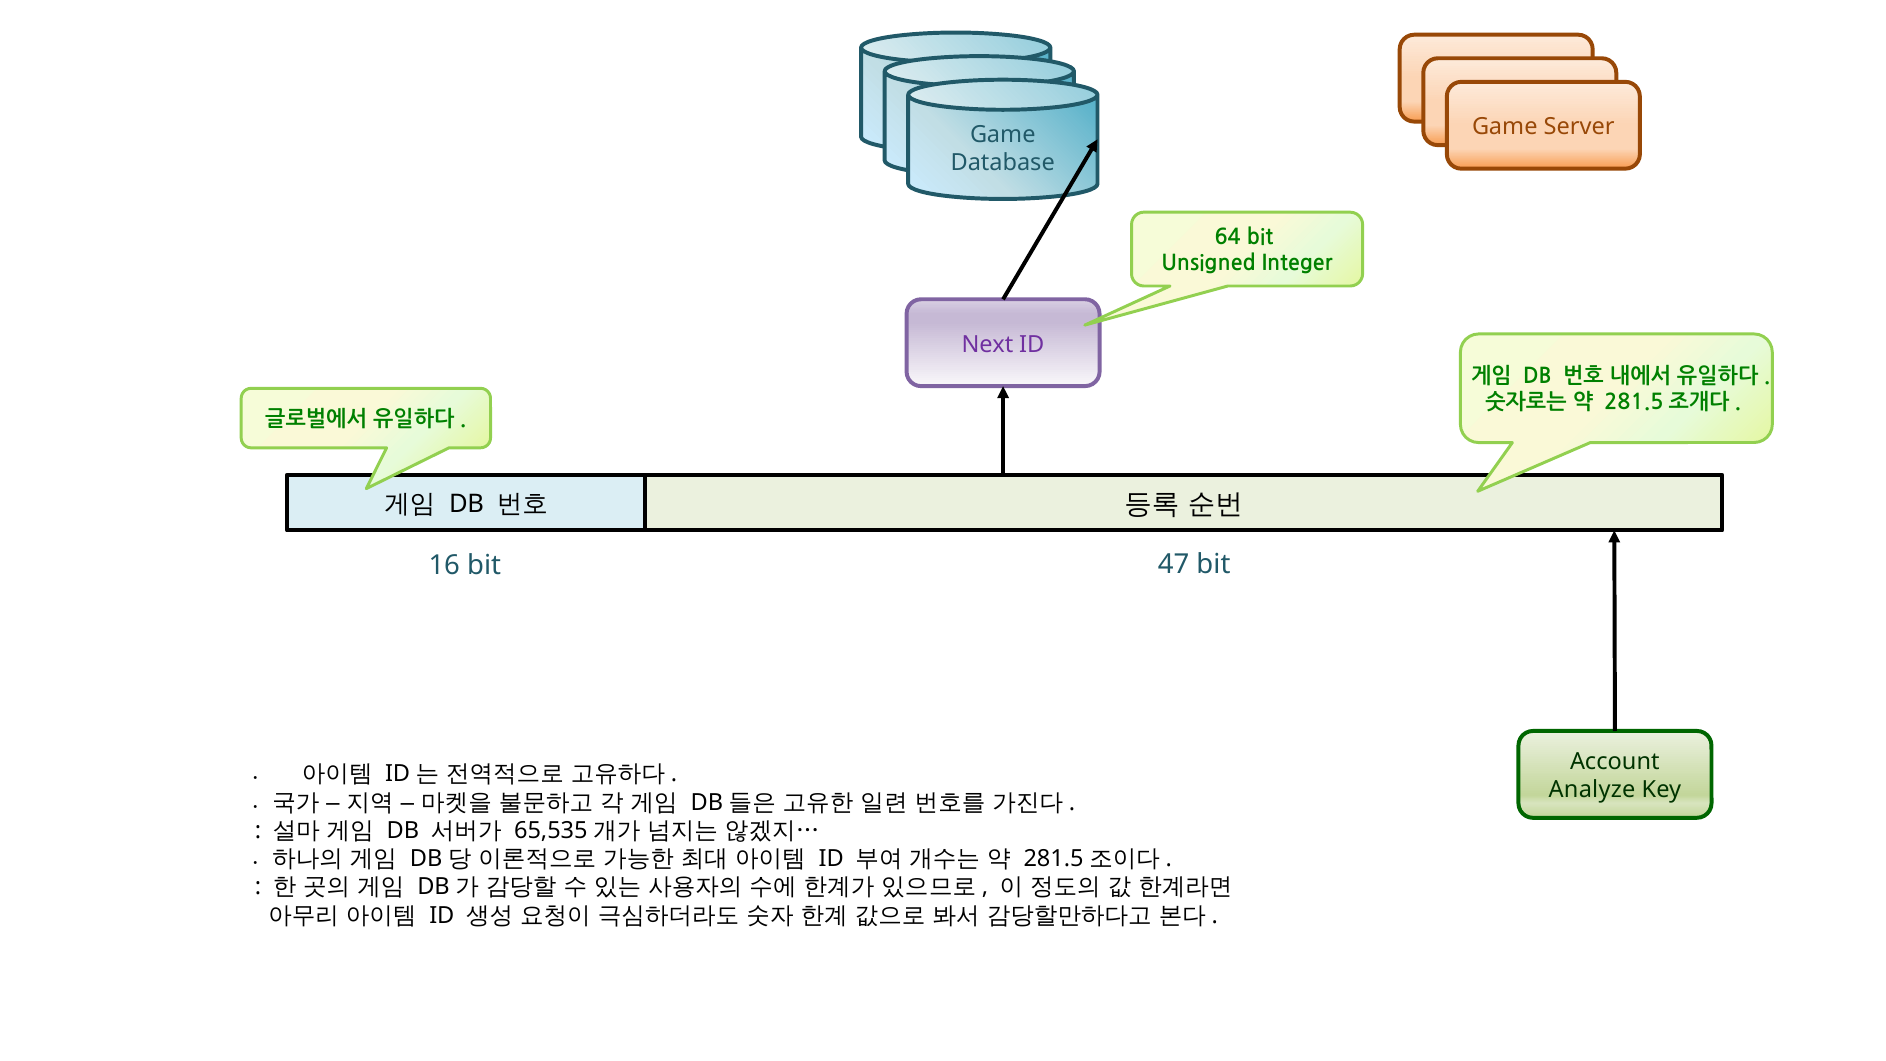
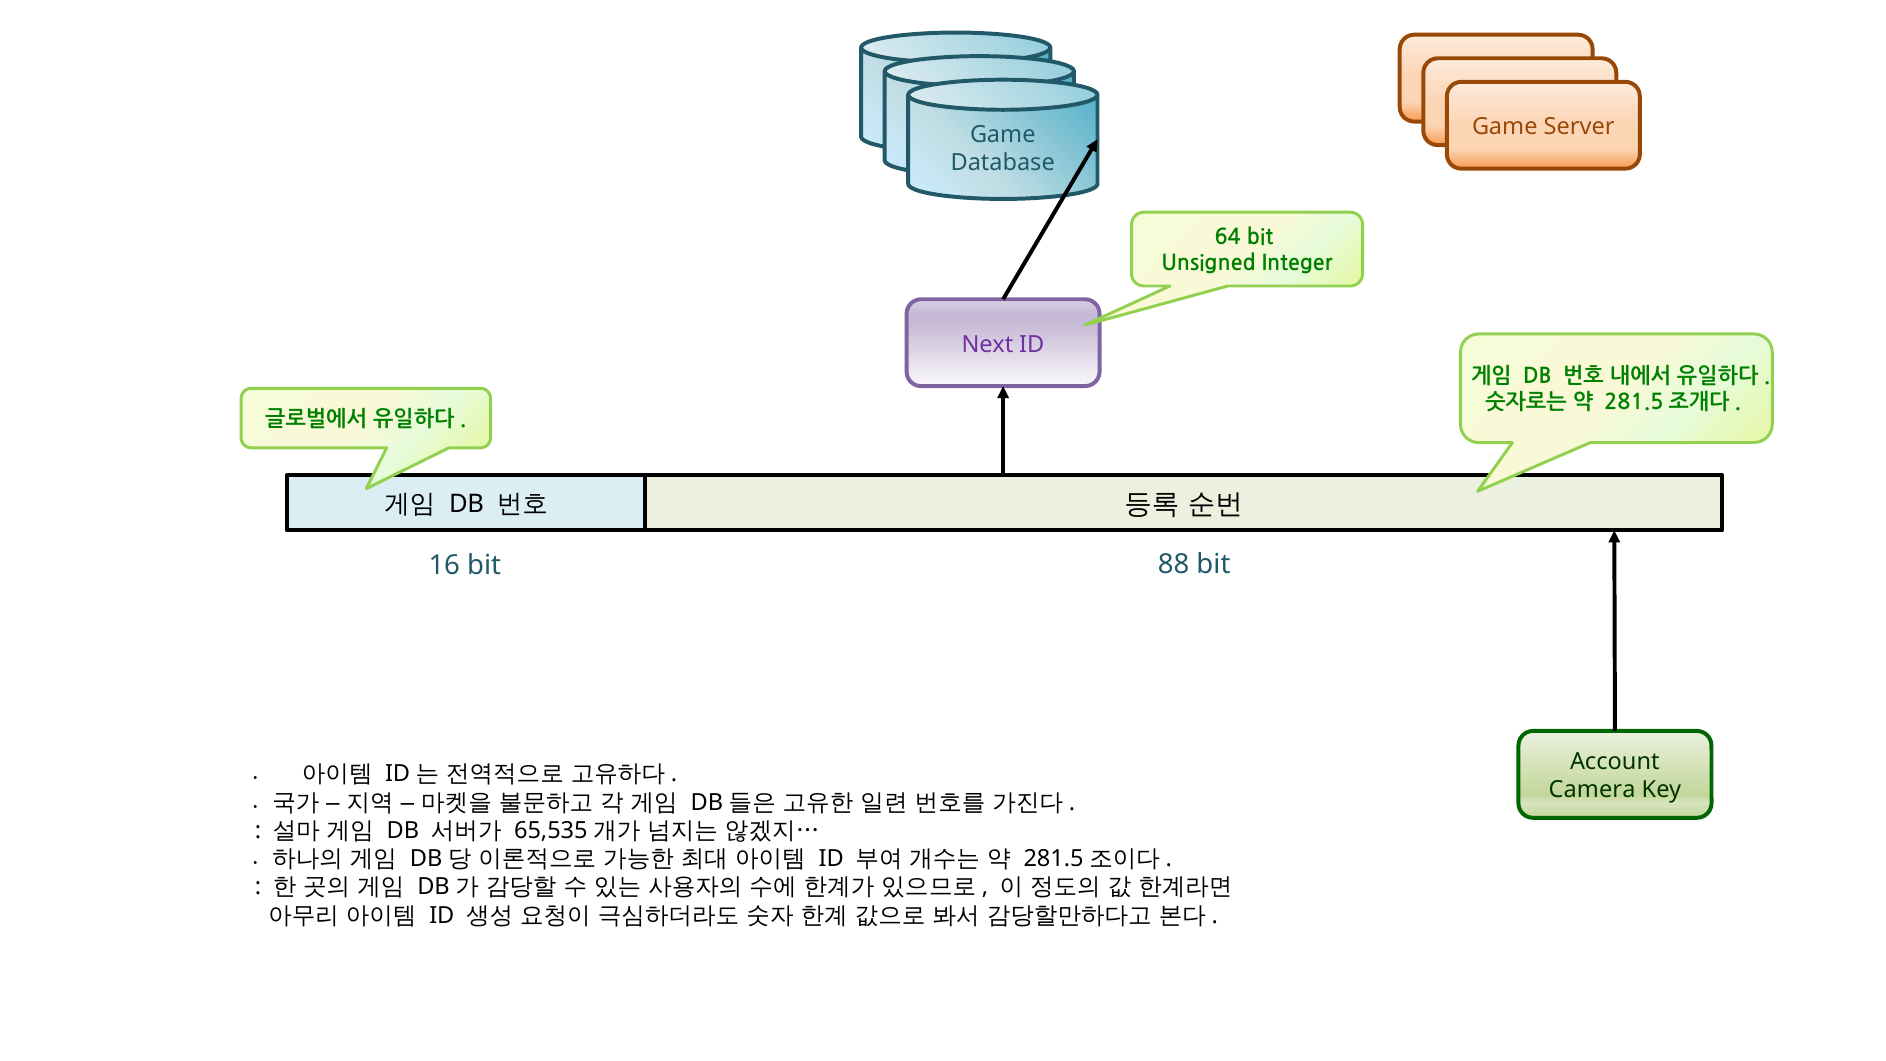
47: 47 -> 88
Analyze: Analyze -> Camera
